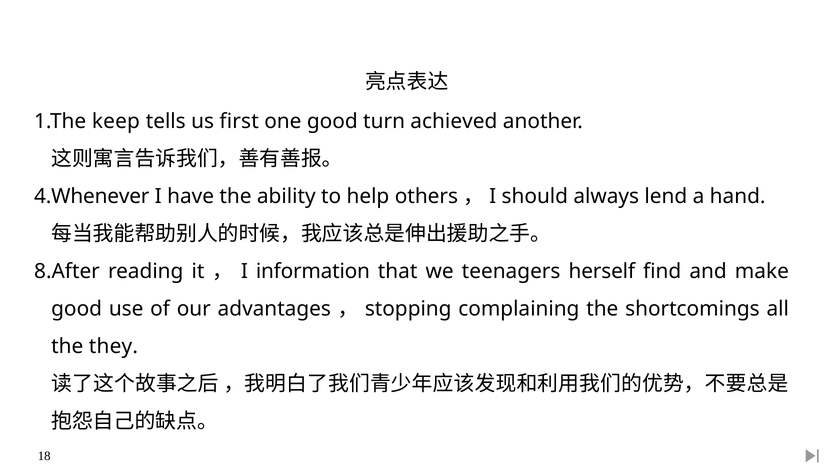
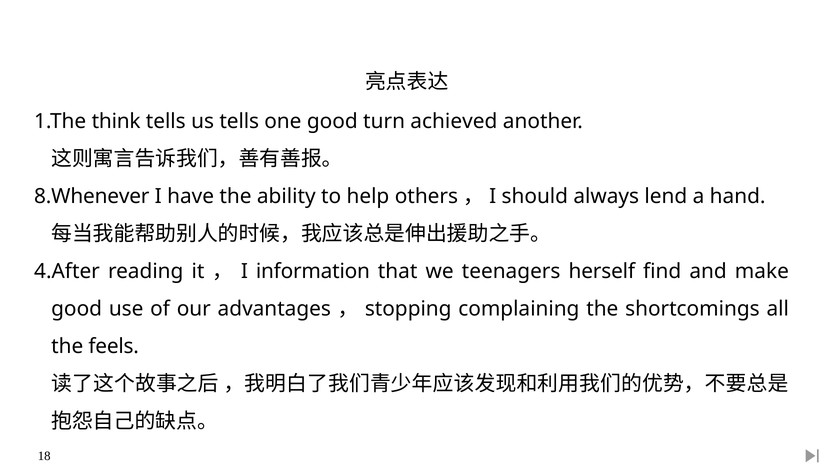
keep: keep -> think
us first: first -> tells
4.Whenever: 4.Whenever -> 8.Whenever
8.After: 8.After -> 4.After
they: they -> feels
